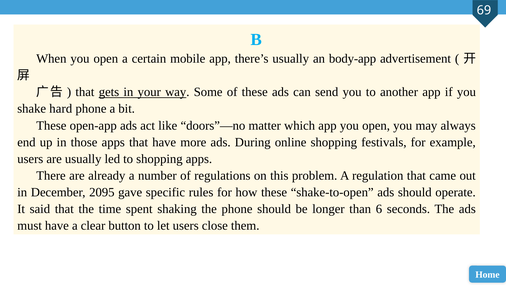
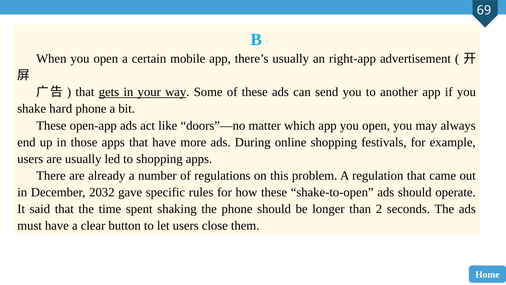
body-app: body-app -> right-app
2095: 2095 -> 2032
6: 6 -> 2
